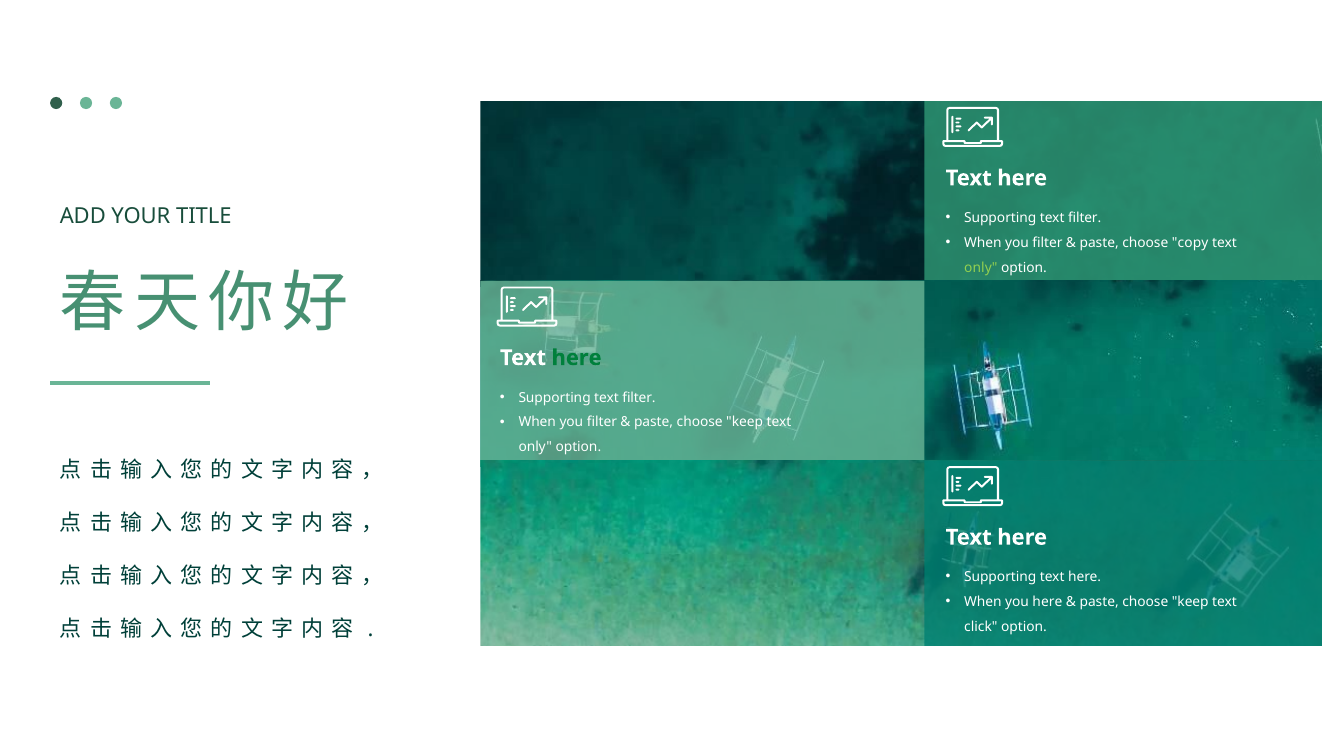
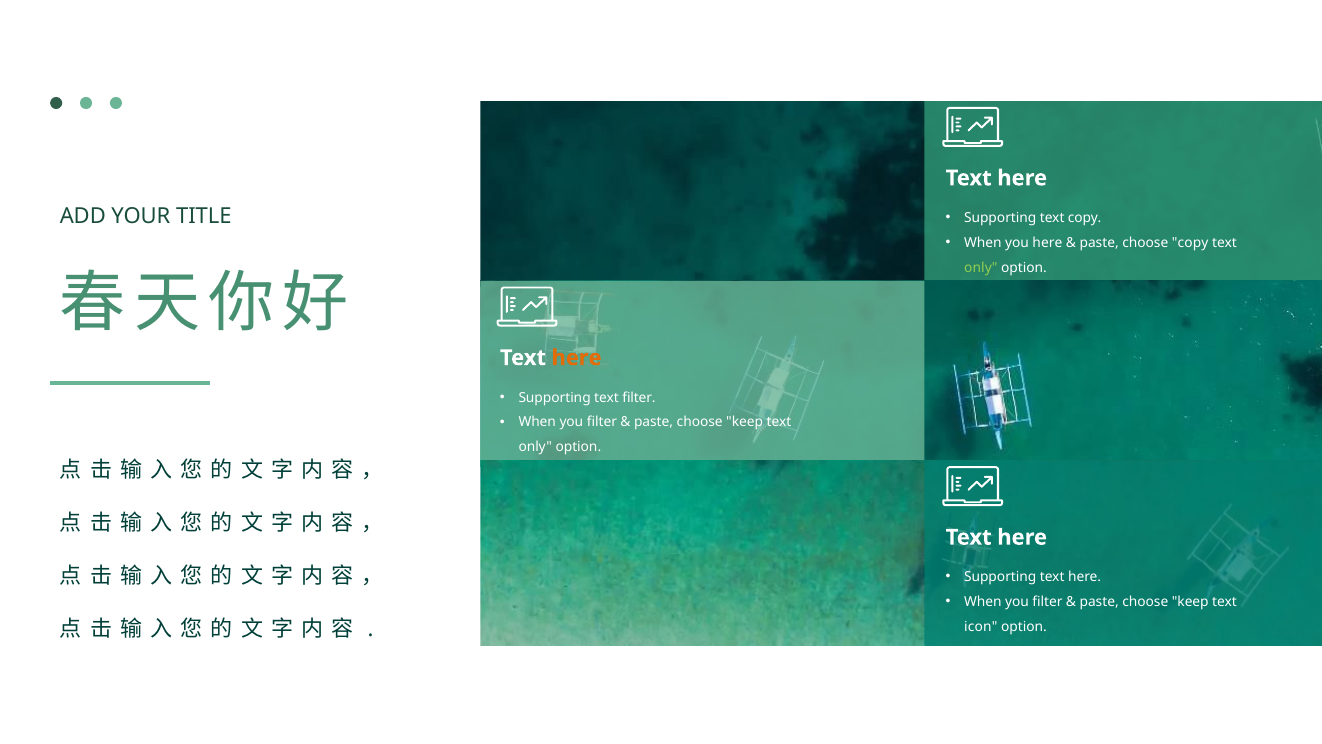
filter at (1085, 218): filter -> copy
filter at (1048, 243): filter -> here
here at (577, 358) colour: green -> orange
here at (1047, 602): here -> filter
click: click -> icon
